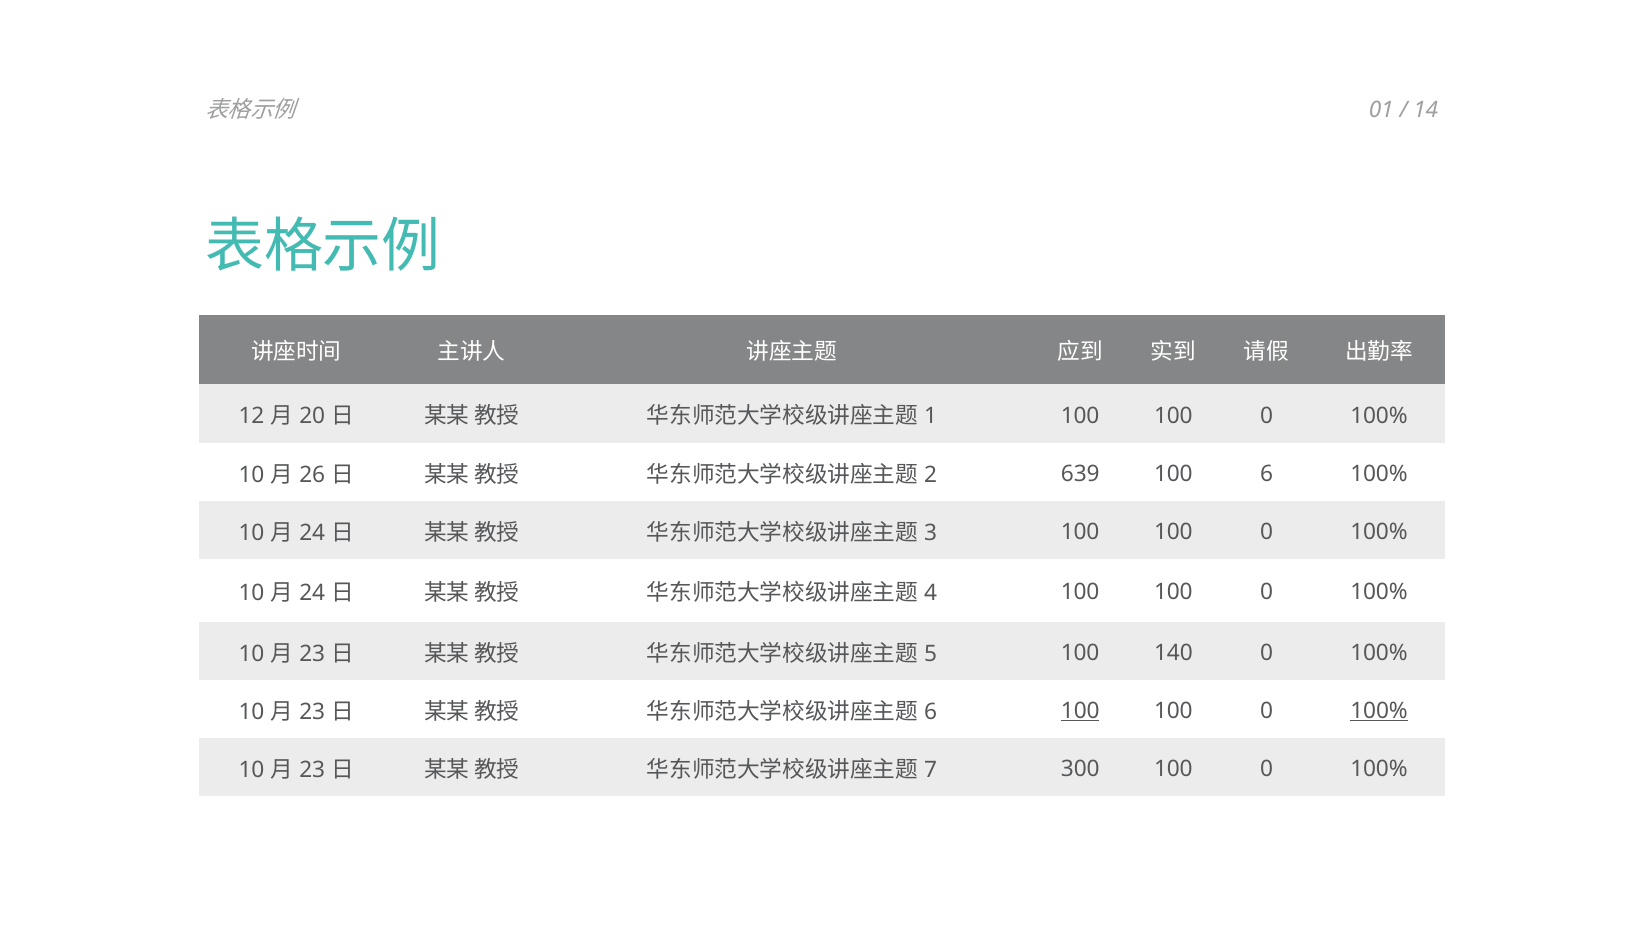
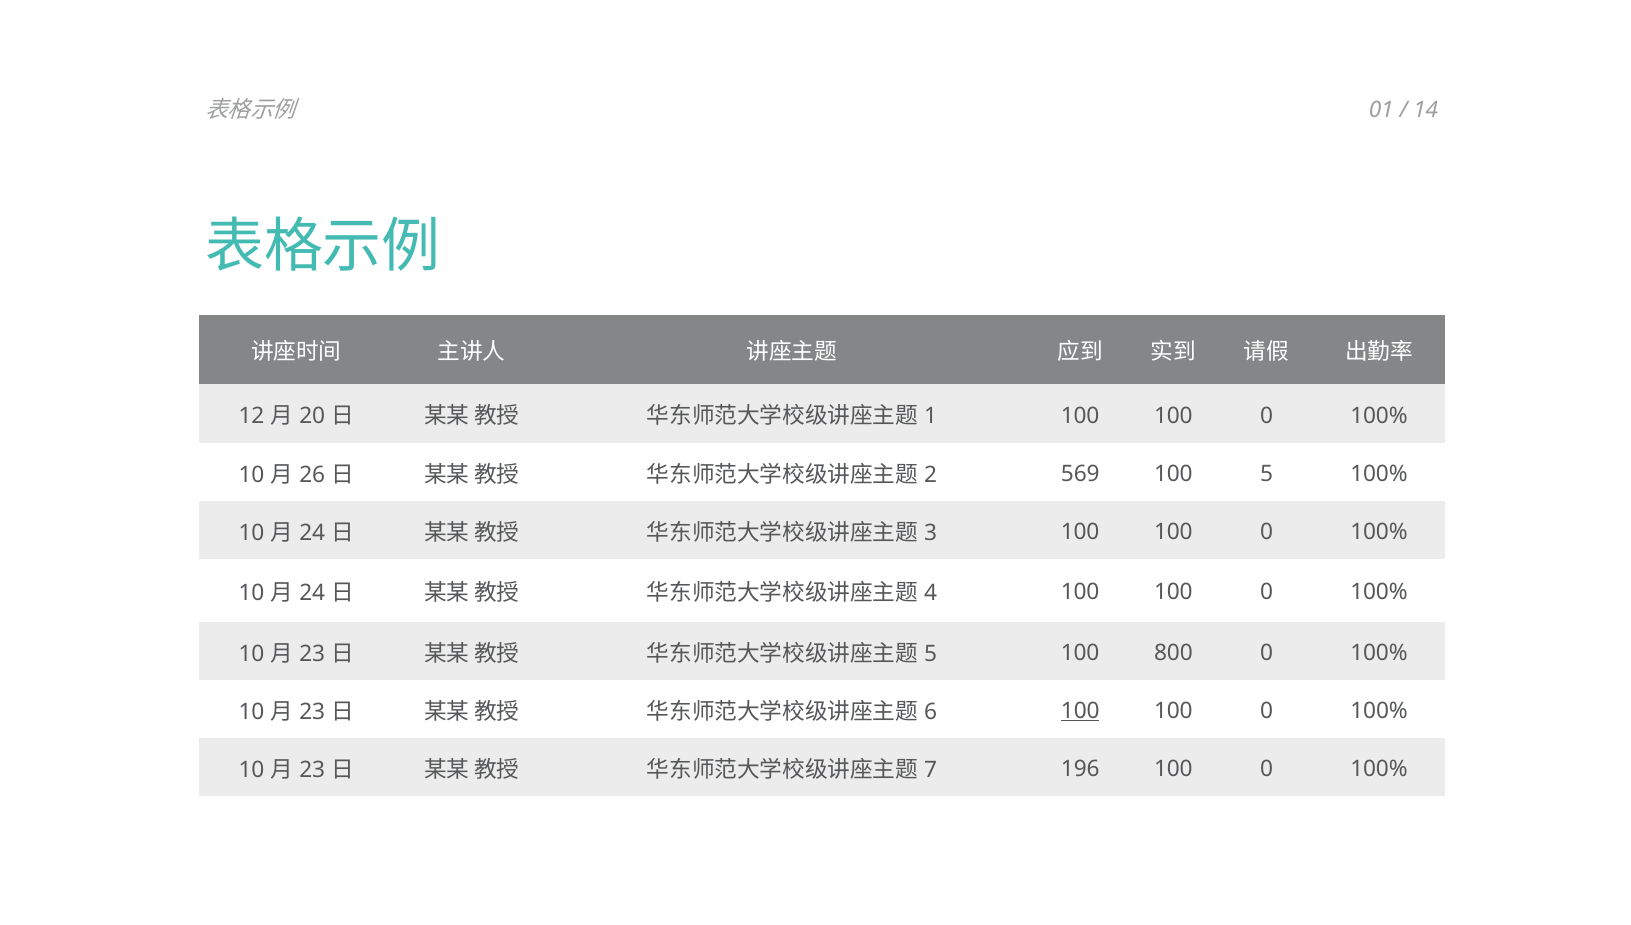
639: 639 -> 569
100 6: 6 -> 5
140: 140 -> 800
100% at (1379, 711) underline: present -> none
300: 300 -> 196
